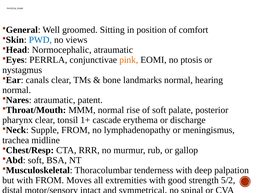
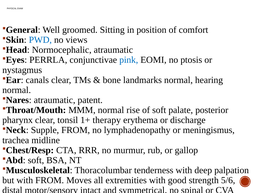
pink colour: orange -> blue
cascade: cascade -> therapy
5/2: 5/2 -> 5/6
